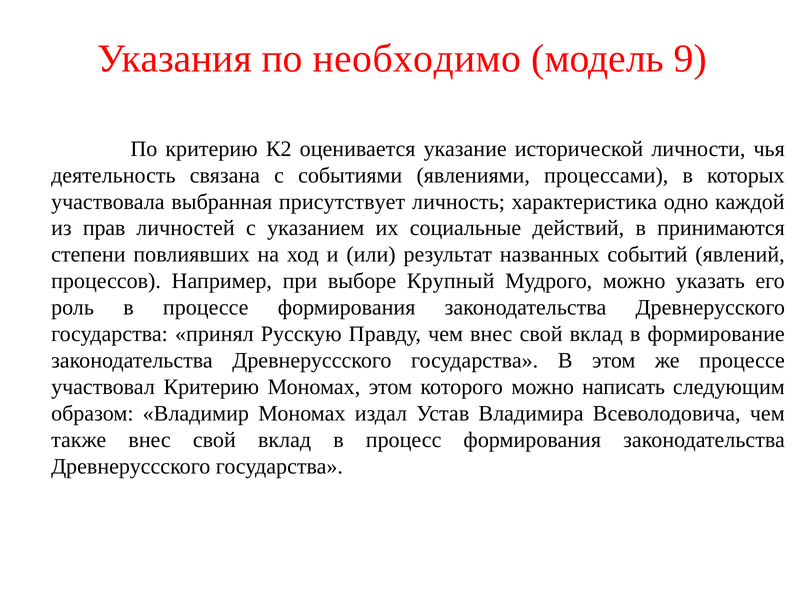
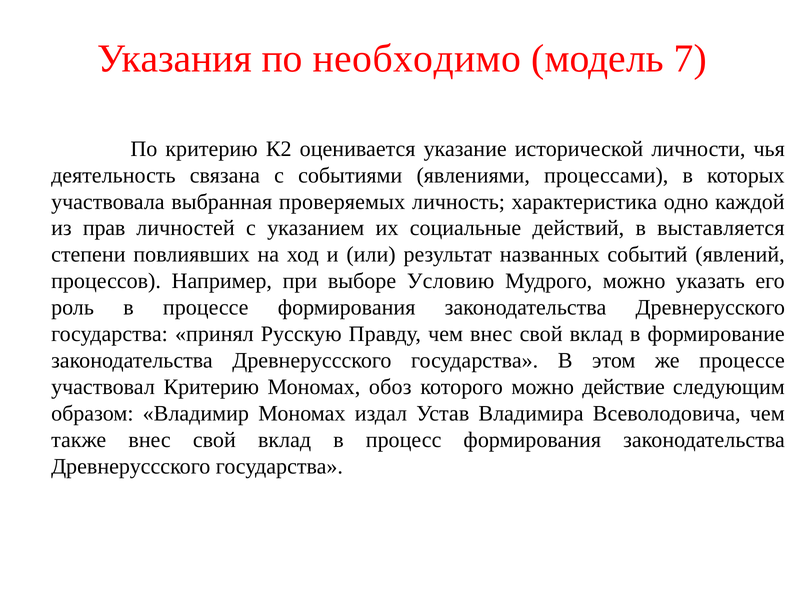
9: 9 -> 7
присутствует: присутствует -> проверяемых
принимаются: принимаются -> выставляется
Крупный: Крупный -> Условию
Мономах этом: этом -> обоз
написать: написать -> действие
